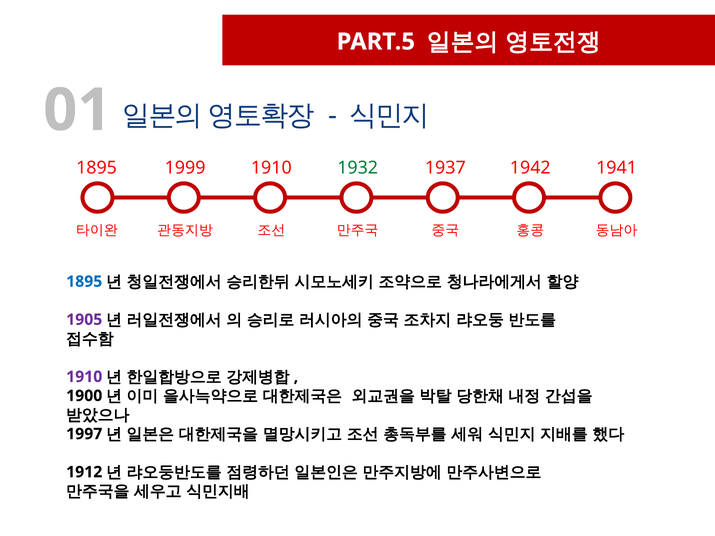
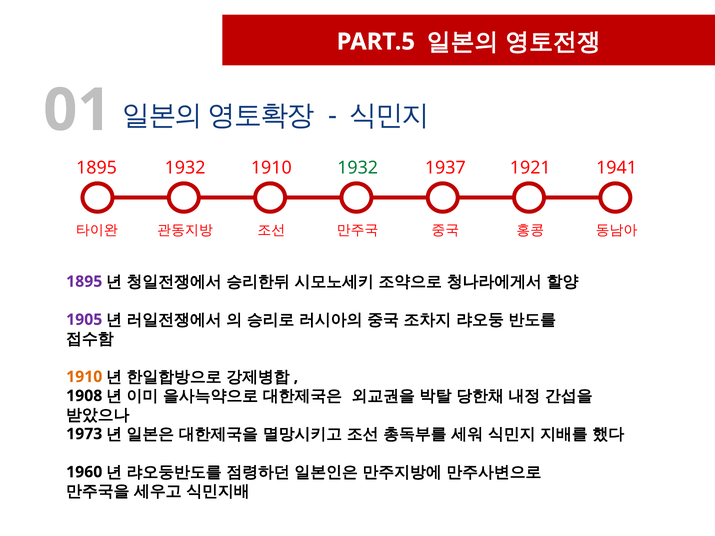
1895 1999: 1999 -> 1932
1942: 1942 -> 1921
1895 at (84, 282) colour: blue -> purple
1910 at (84, 377) colour: purple -> orange
1900: 1900 -> 1908
1997: 1997 -> 1973
1912: 1912 -> 1960
